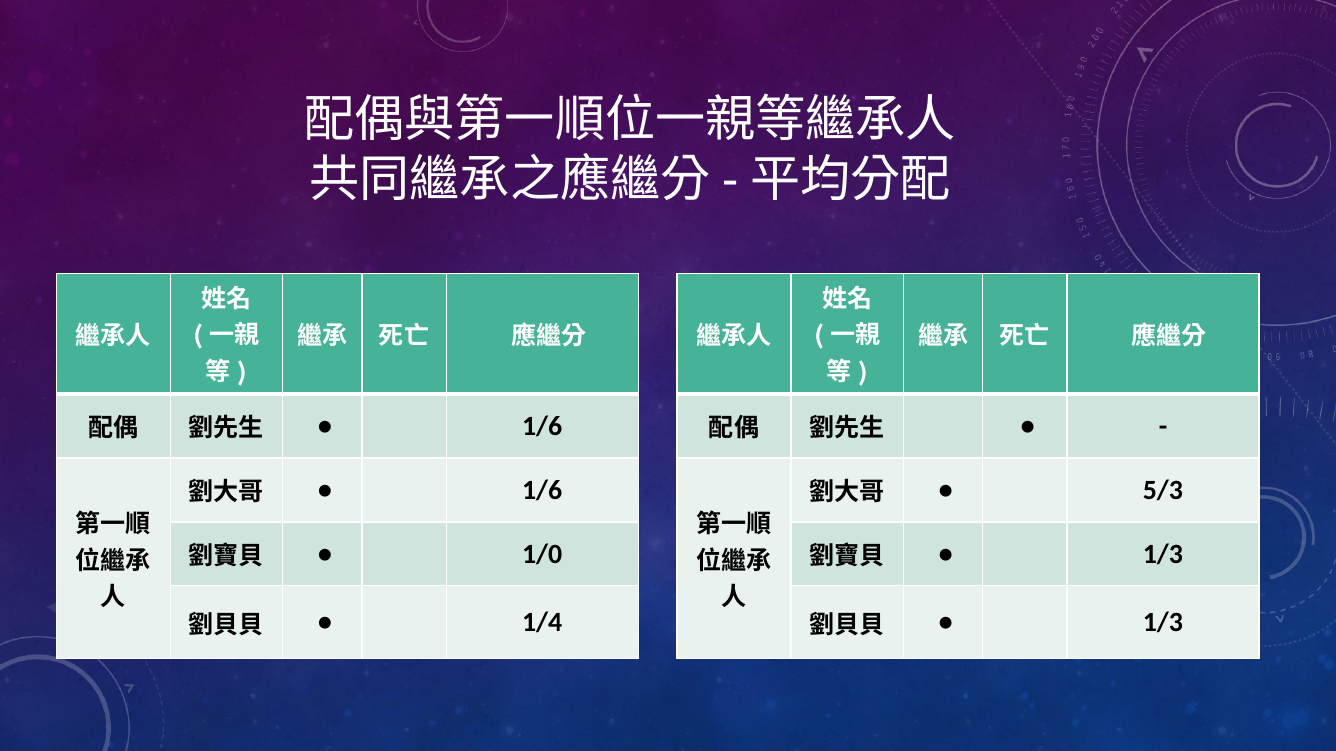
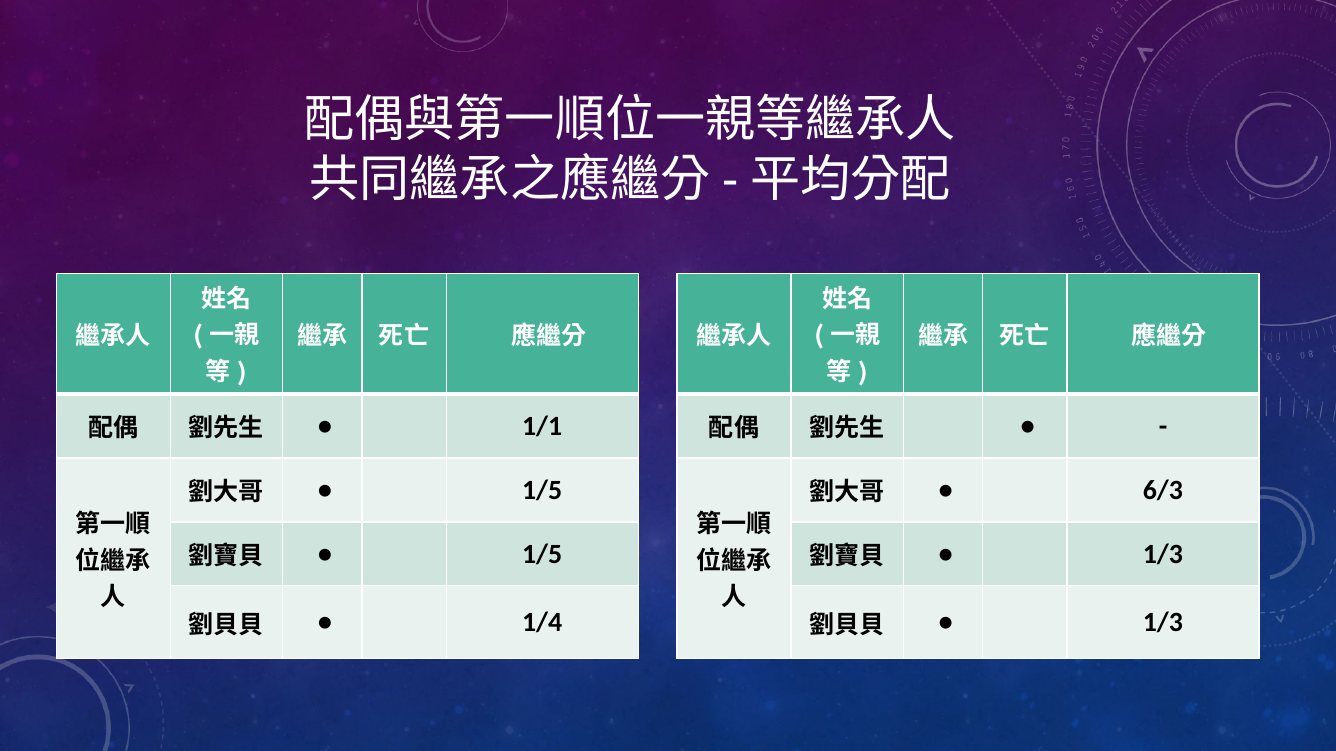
1/6 at (542, 427): 1/6 -> 1/1
1/6 at (542, 491): 1/6 -> 1/5
5/3: 5/3 -> 6/3
1/0 at (542, 555): 1/0 -> 1/5
